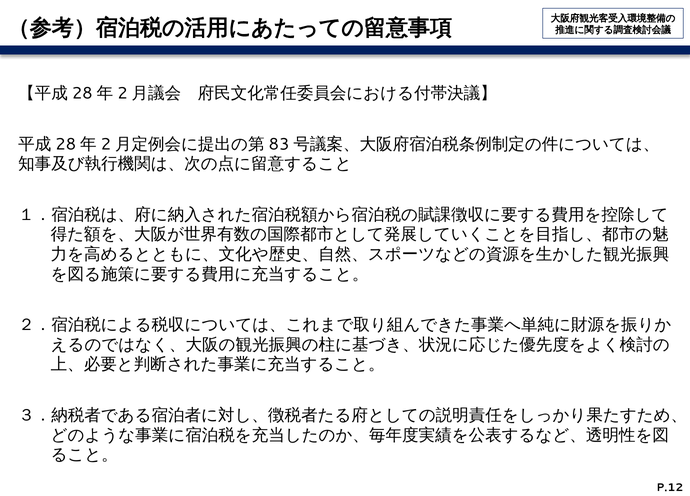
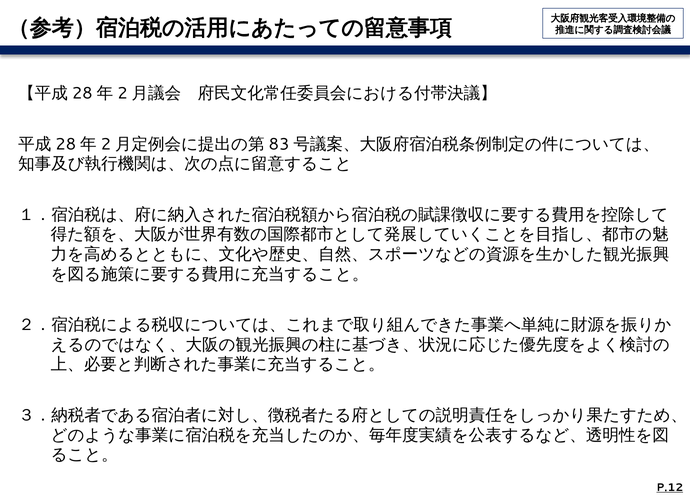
P.12 underline: none -> present
